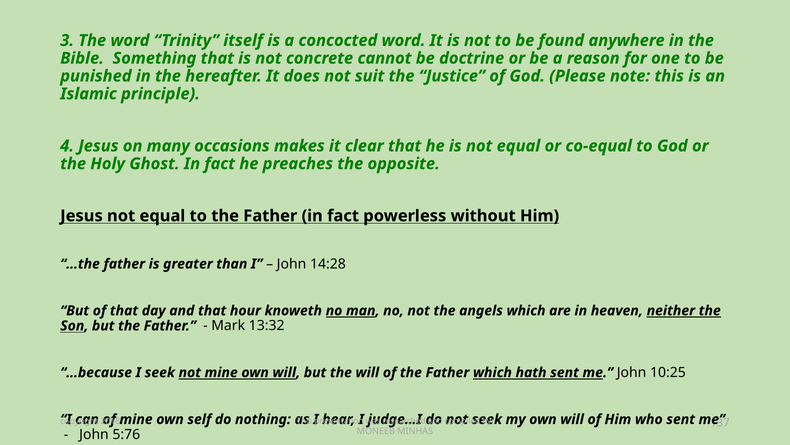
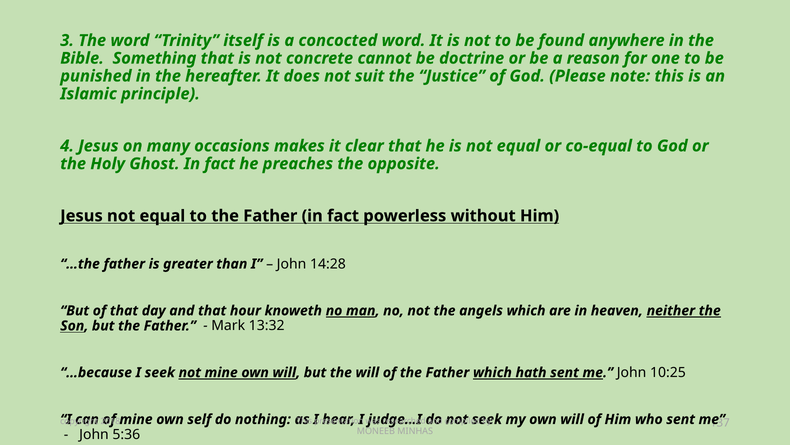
5:76: 5:76 -> 5:36
